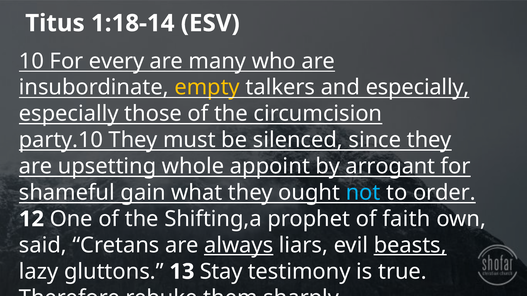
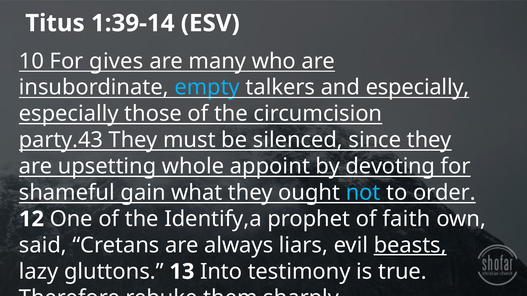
1:18-14: 1:18-14 -> 1:39-14
every: every -> gives
empty colour: yellow -> light blue
party.10: party.10 -> party.43
arrogant: arrogant -> devoting
Shifting,a: Shifting,a -> Identify,a
always underline: present -> none
Stay: Stay -> Into
